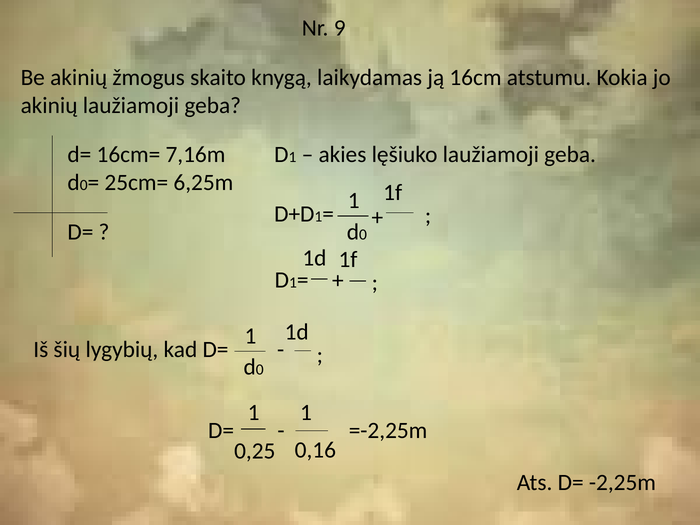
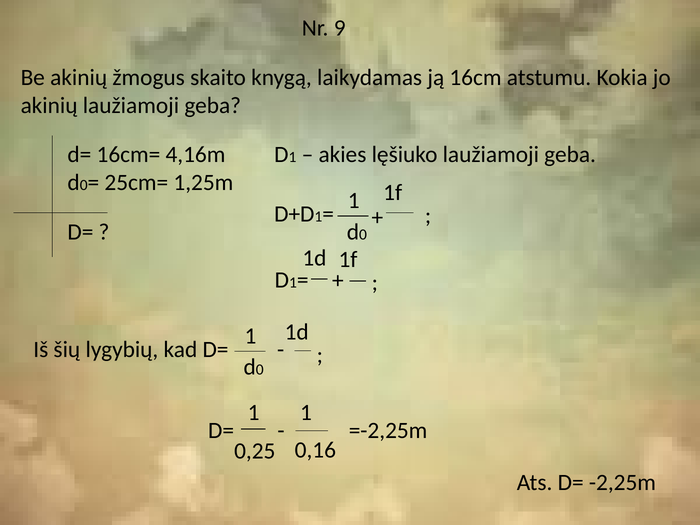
7,16m: 7,16m -> 4,16m
6,25m: 6,25m -> 1,25m
